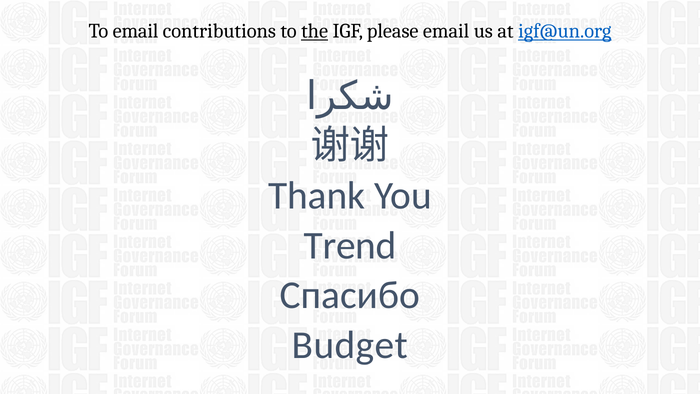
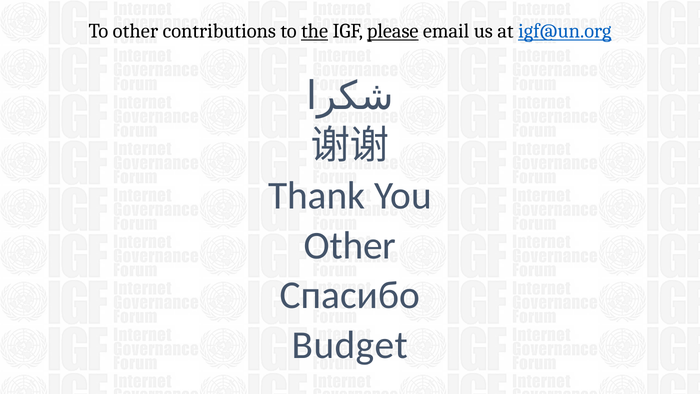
To email: email -> other
please underline: none -> present
Trend at (350, 245): Trend -> Other
